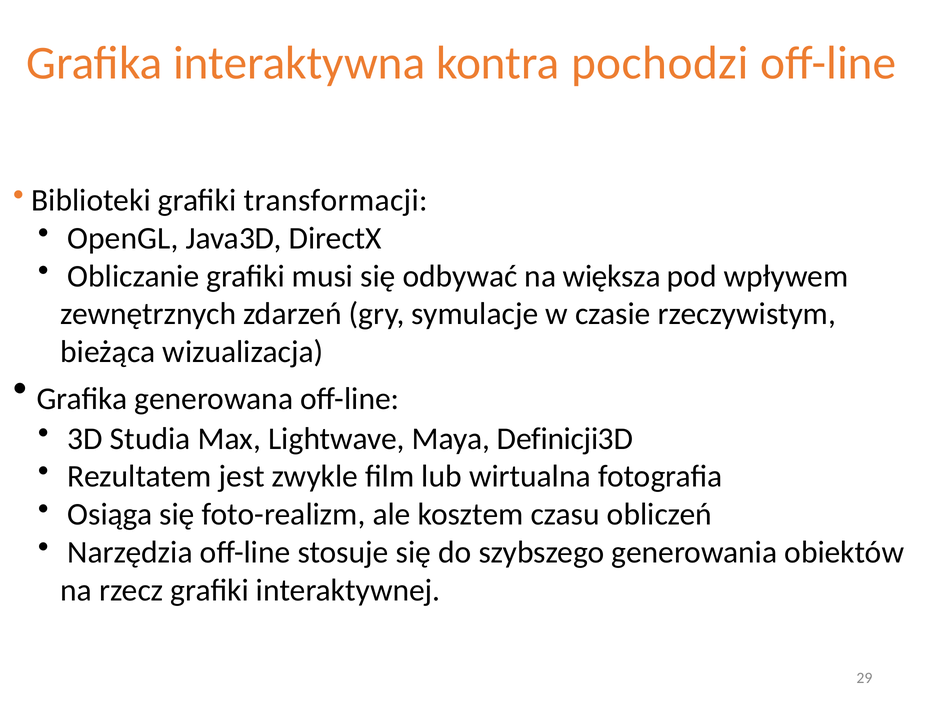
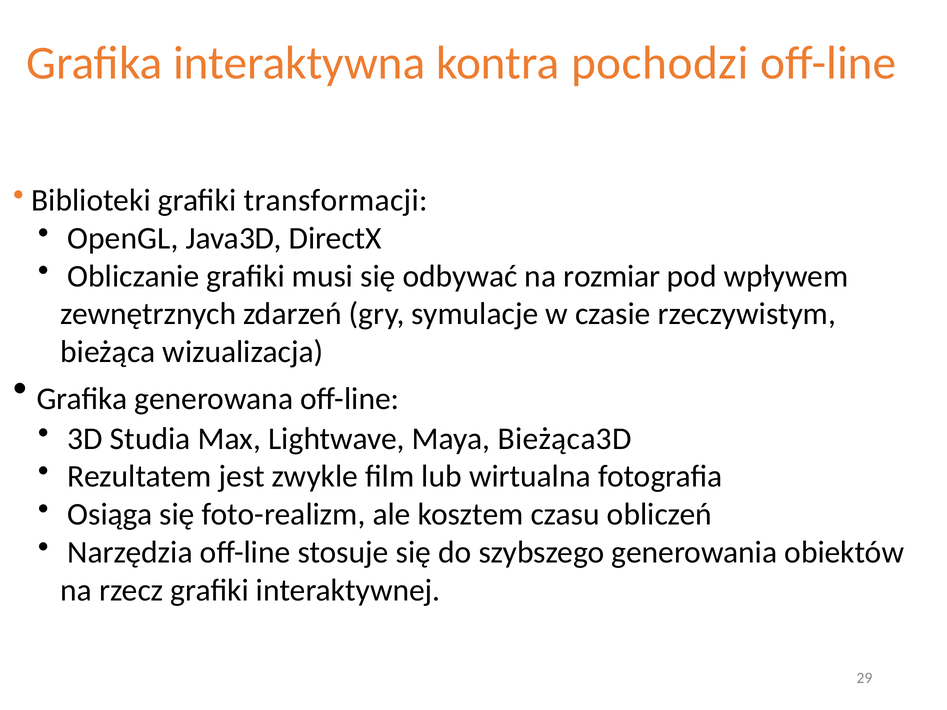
większa: większa -> rozmiar
Definicji3D: Definicji3D -> Bieżąca3D
